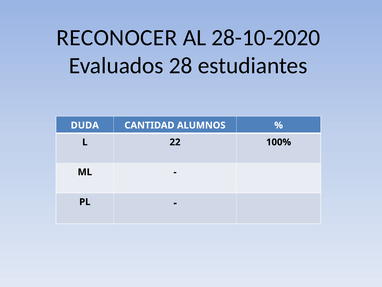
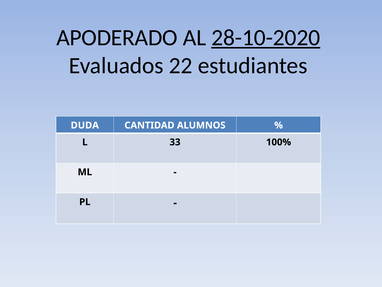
RECONOCER: RECONOCER -> APODERADO
28-10-2020 underline: none -> present
28: 28 -> 22
22: 22 -> 33
